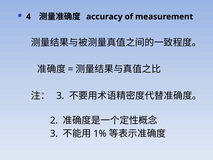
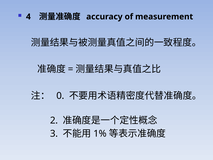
3 at (60, 96): 3 -> 0
